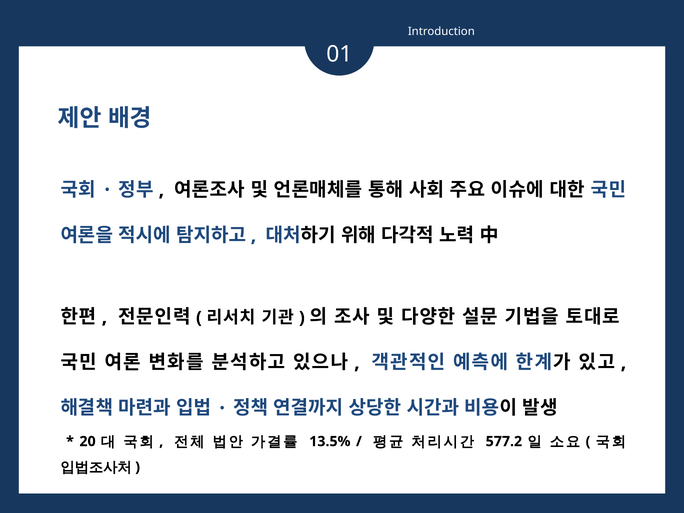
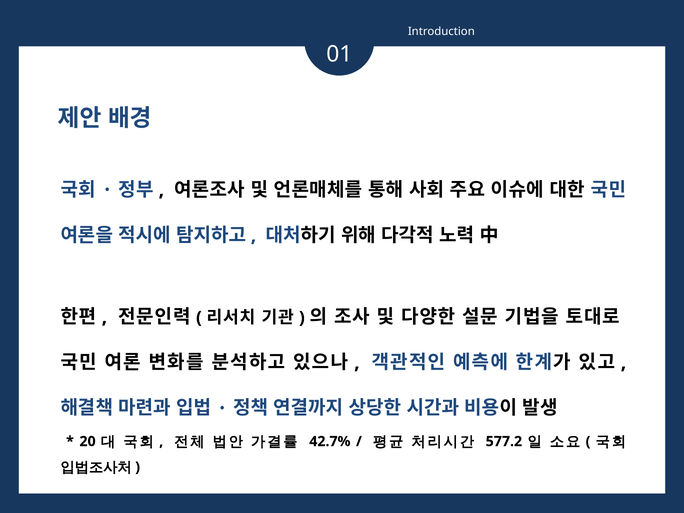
13.5%: 13.5% -> 42.7%
